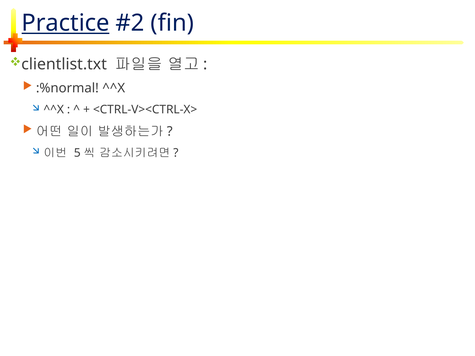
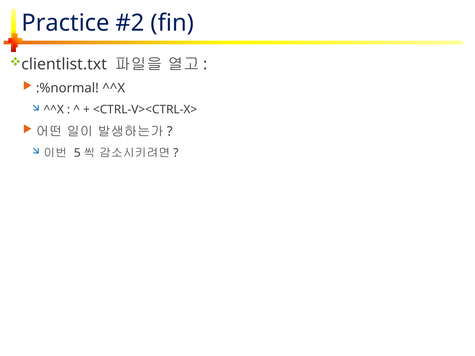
Practice underline: present -> none
